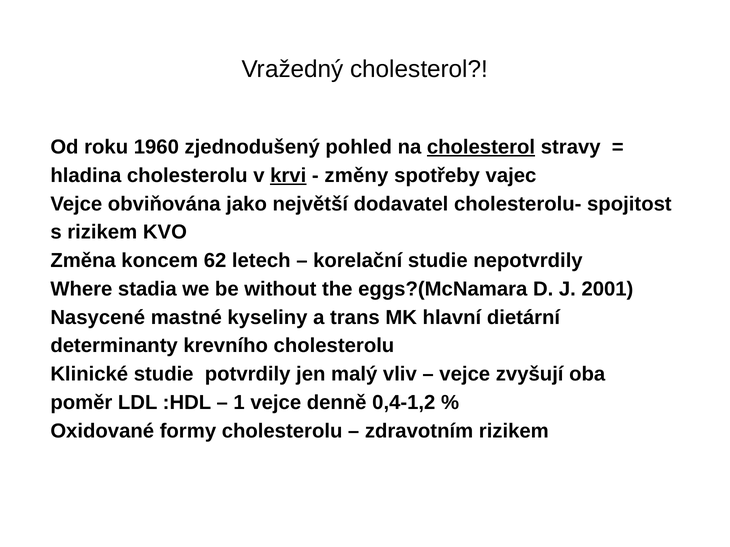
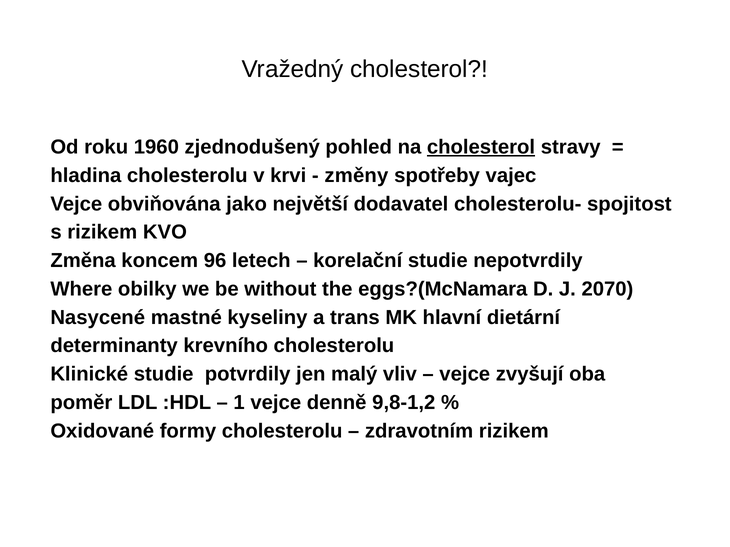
krvi underline: present -> none
62: 62 -> 96
stadia: stadia -> obilky
2001: 2001 -> 2070
0,4-1,2: 0,4-1,2 -> 9,8-1,2
